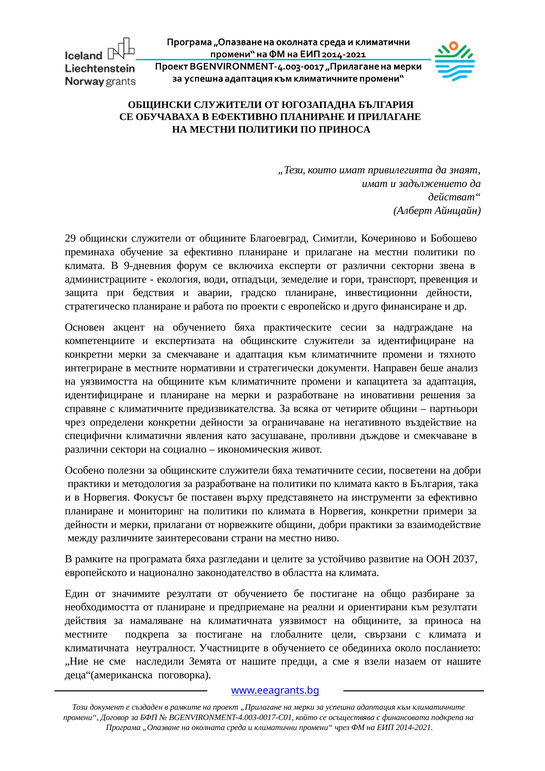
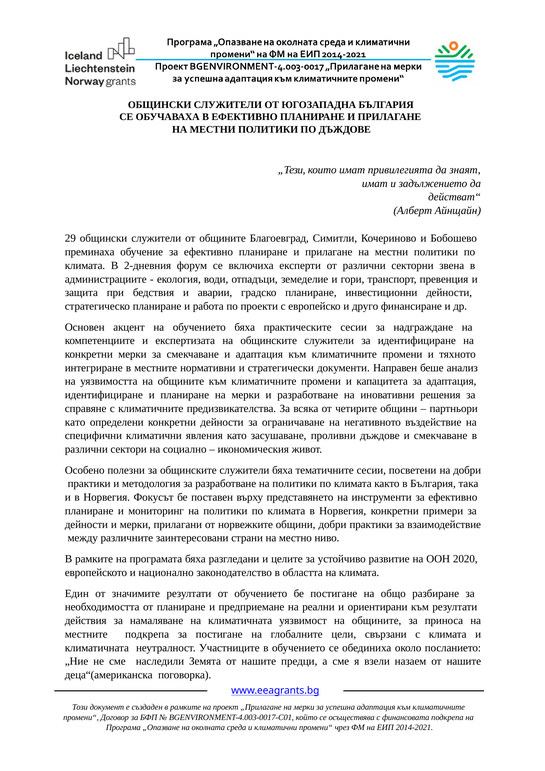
ПО ПРИНОСА: ПРИНОСА -> ДЪЖДОВЕ
9-дневния: 9-дневния -> 2-дневния
чрез at (75, 422): чрез -> като
2037: 2037 -> 2020
